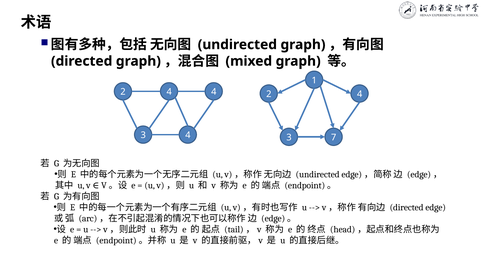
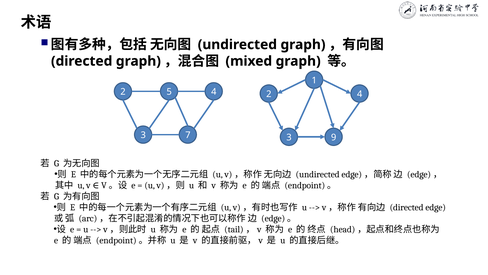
2 4: 4 -> 5
3 4: 4 -> 7
7: 7 -> 9
